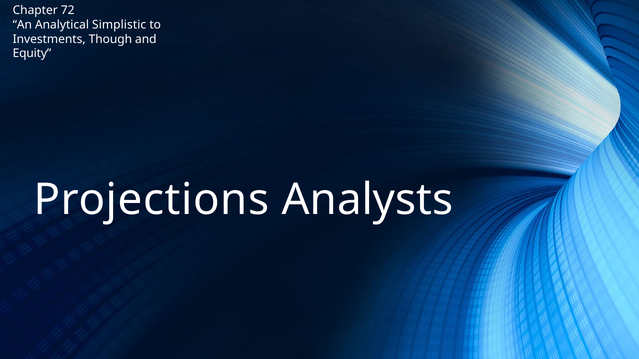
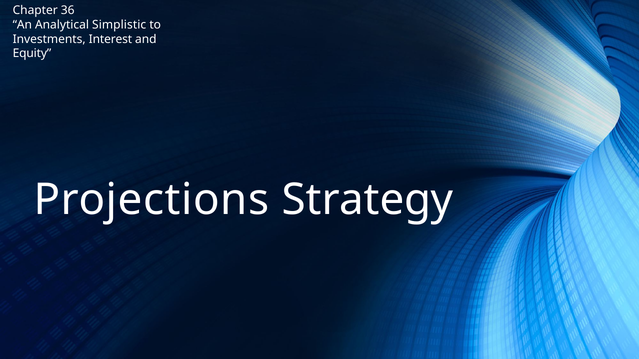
72: 72 -> 36
Though: Though -> Interest
Analysts: Analysts -> Strategy
